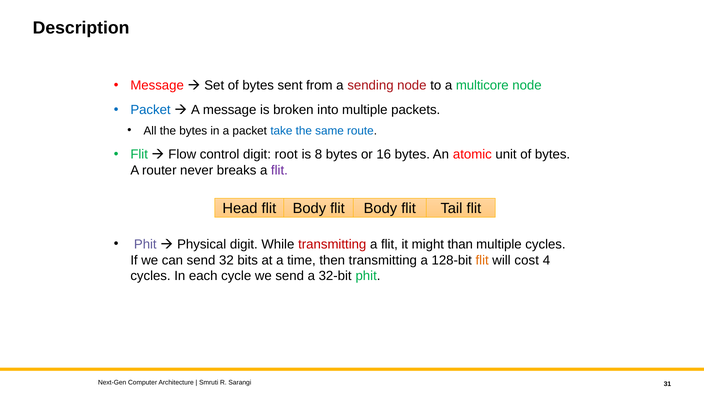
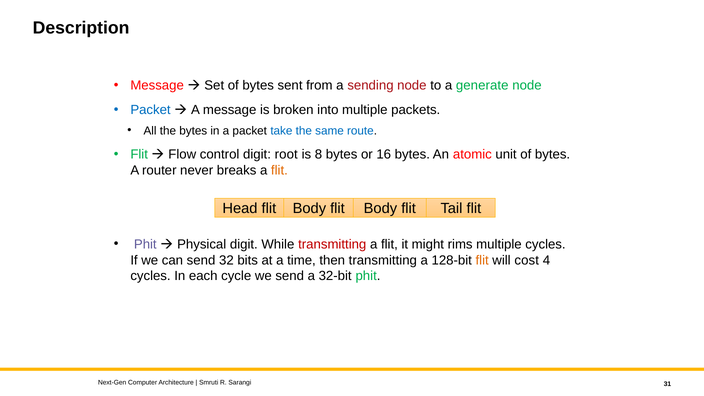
multicore: multicore -> generate
flit at (279, 170) colour: purple -> orange
than: than -> rims
